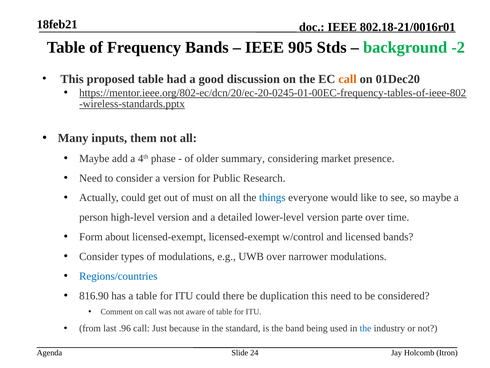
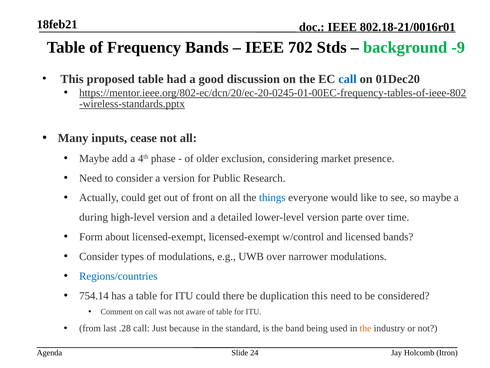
905: 905 -> 702
-2: -2 -> -9
call at (348, 79) colour: orange -> blue
them: them -> cease
summary: summary -> exclusion
must: must -> front
person: person -> during
816.90: 816.90 -> 754.14
.96: .96 -> .28
the at (366, 328) colour: blue -> orange
